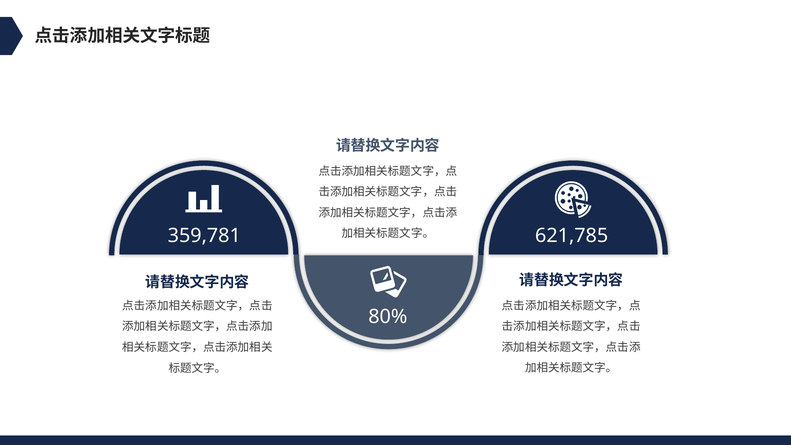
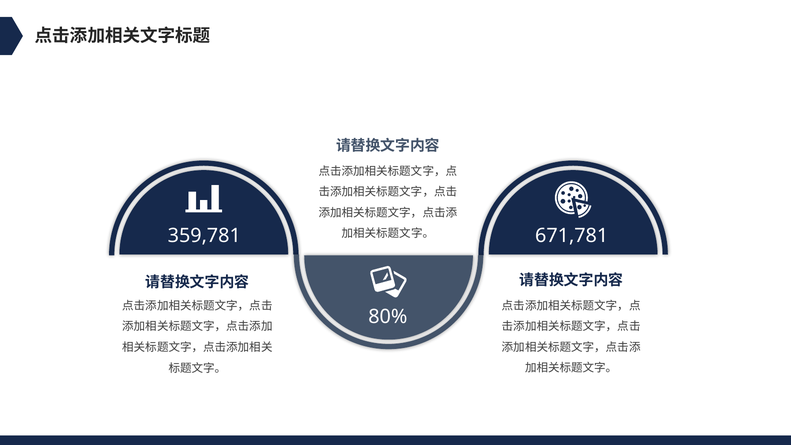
621,785: 621,785 -> 671,781
